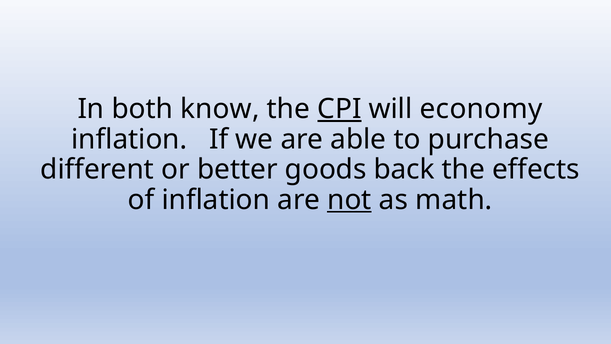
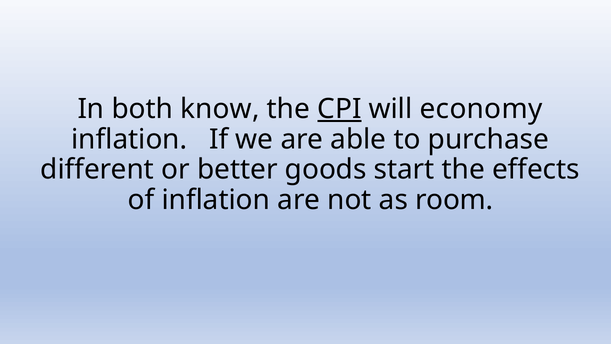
back: back -> start
not underline: present -> none
math: math -> room
